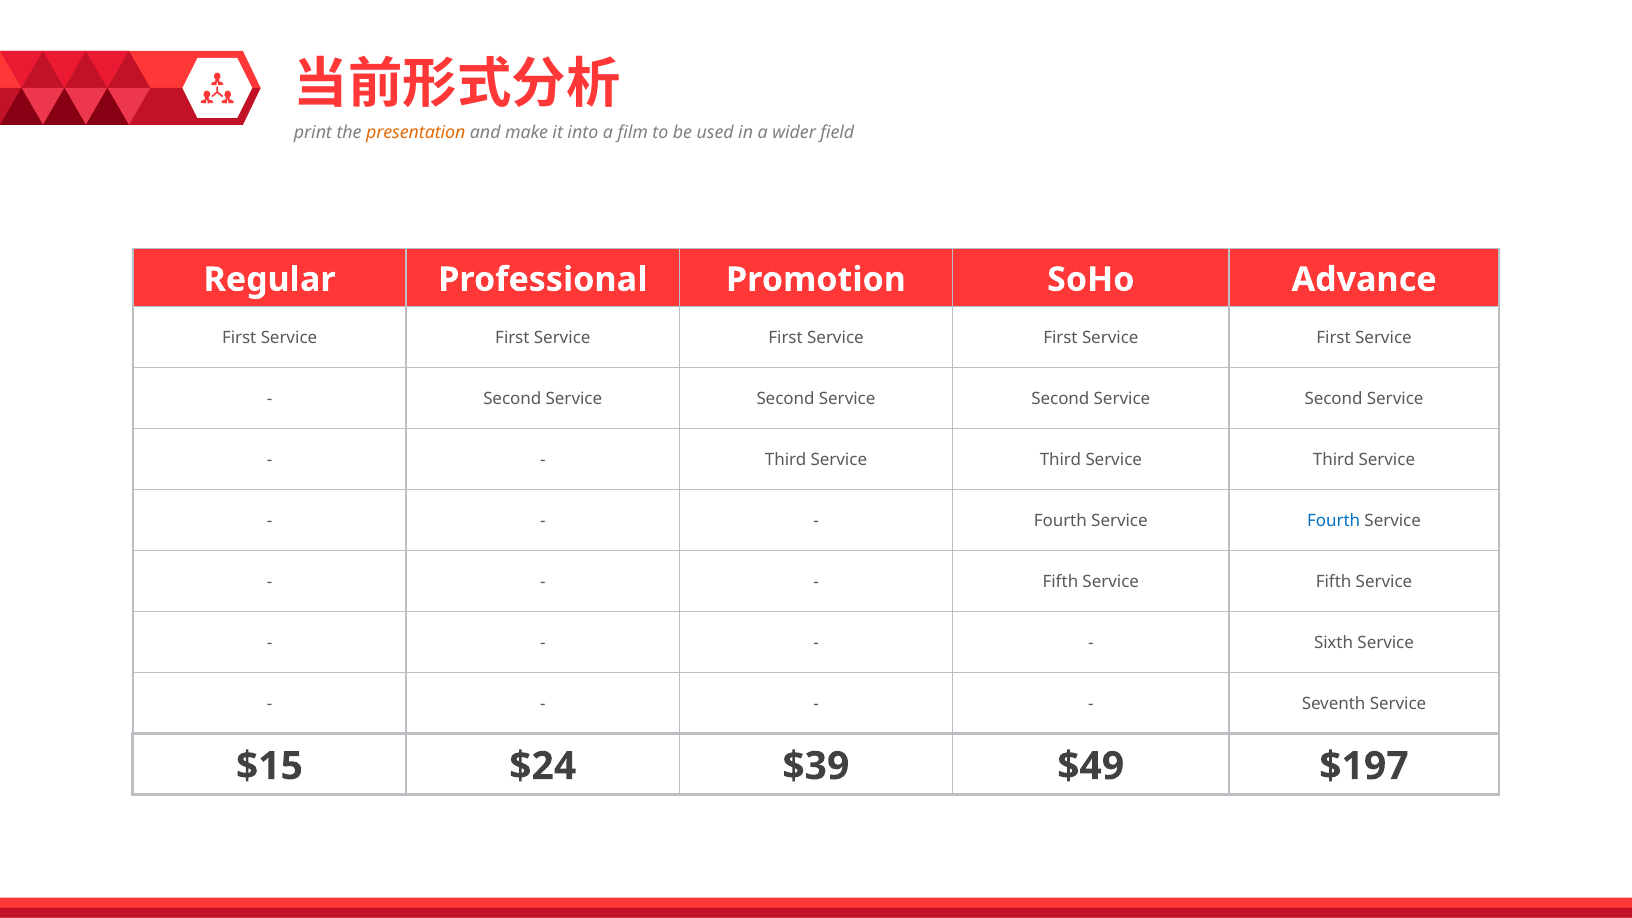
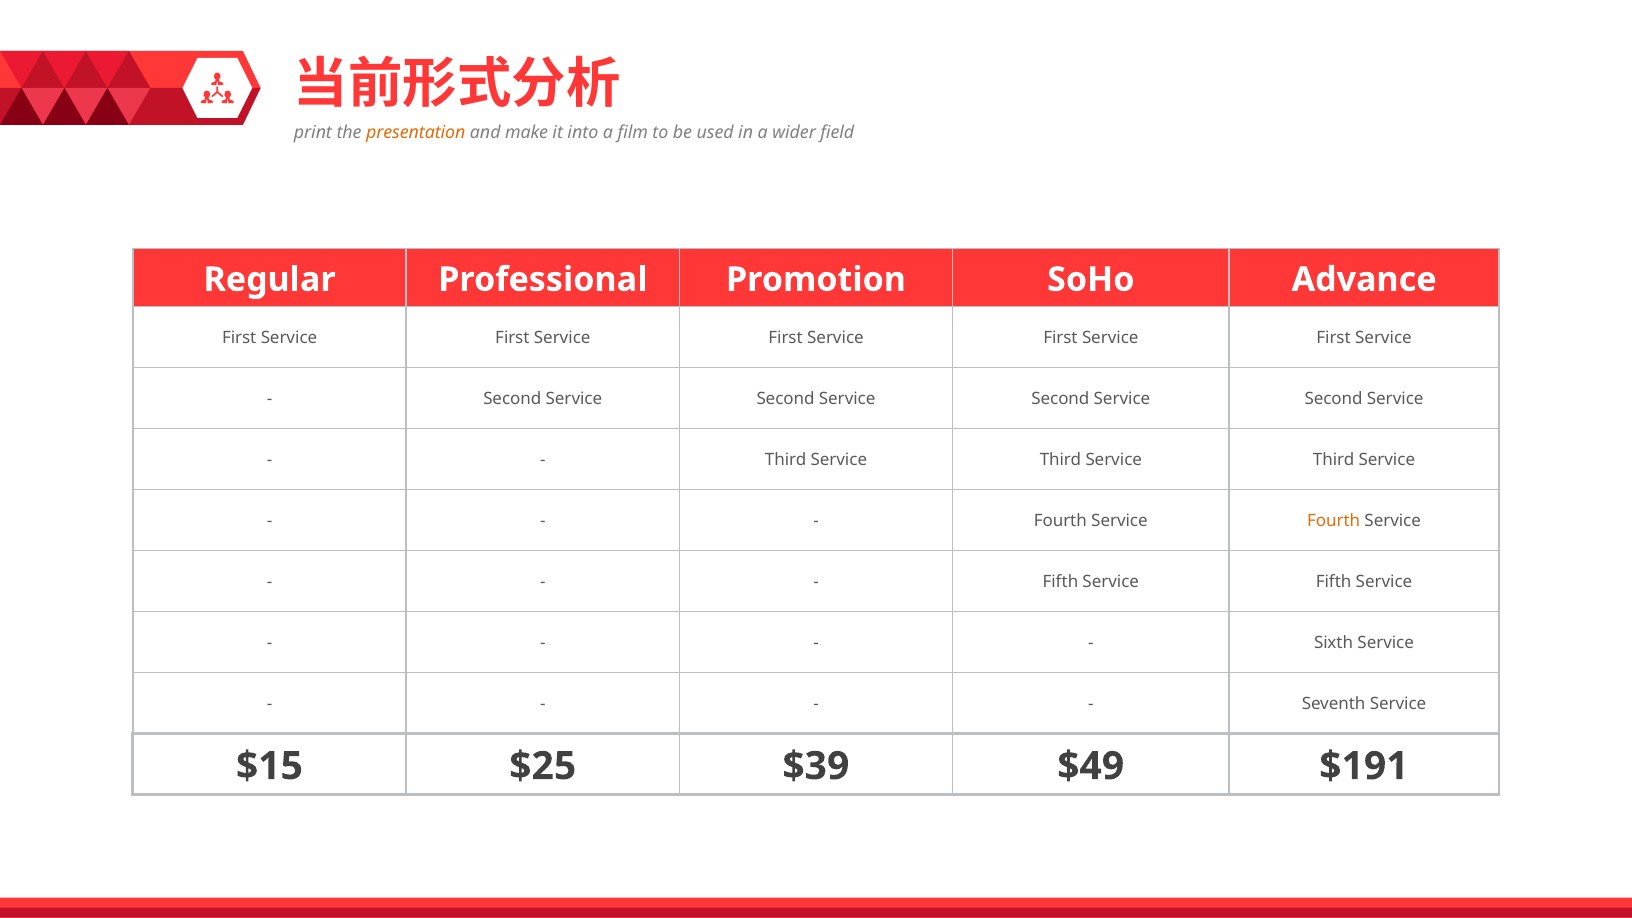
Fourth at (1334, 521) colour: blue -> orange
$24: $24 -> $25
$197: $197 -> $191
